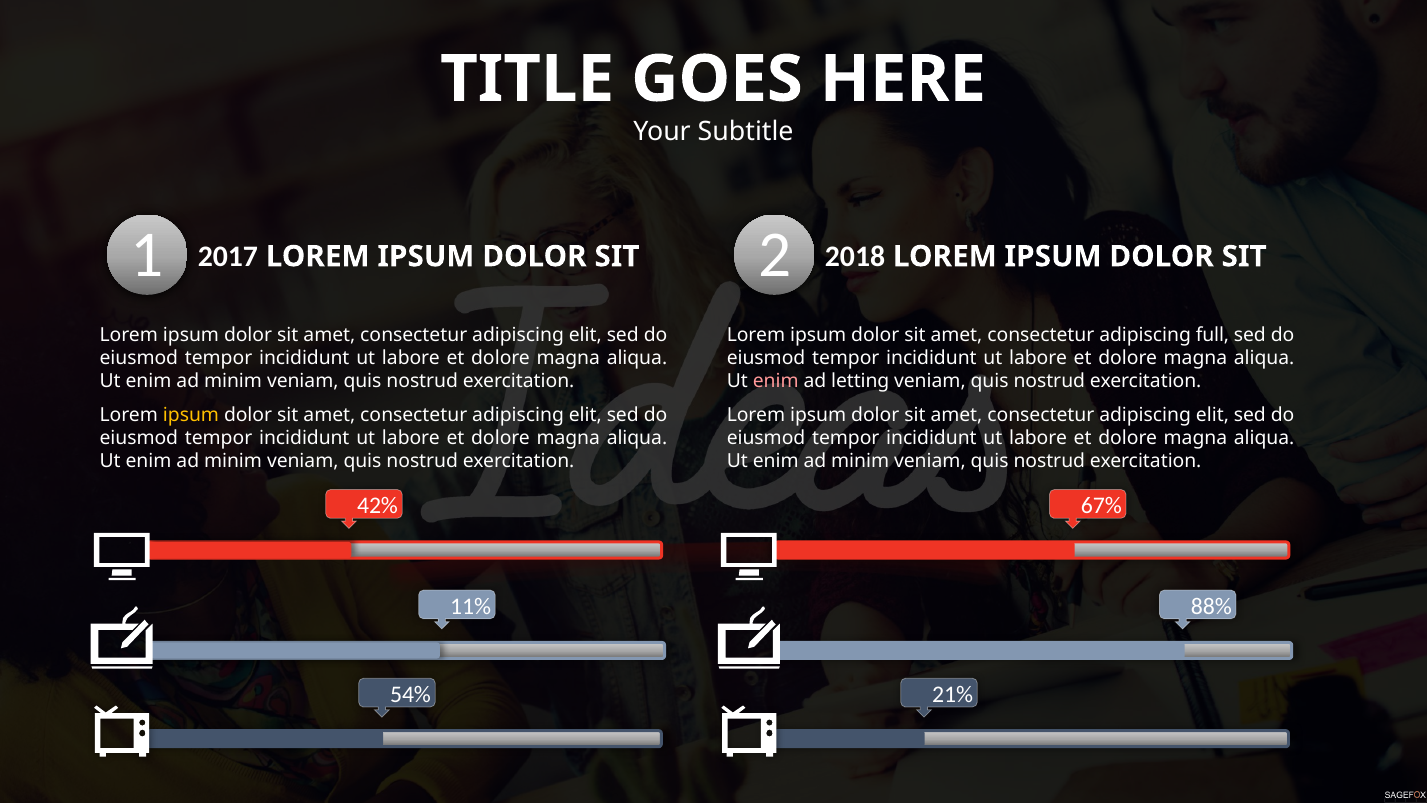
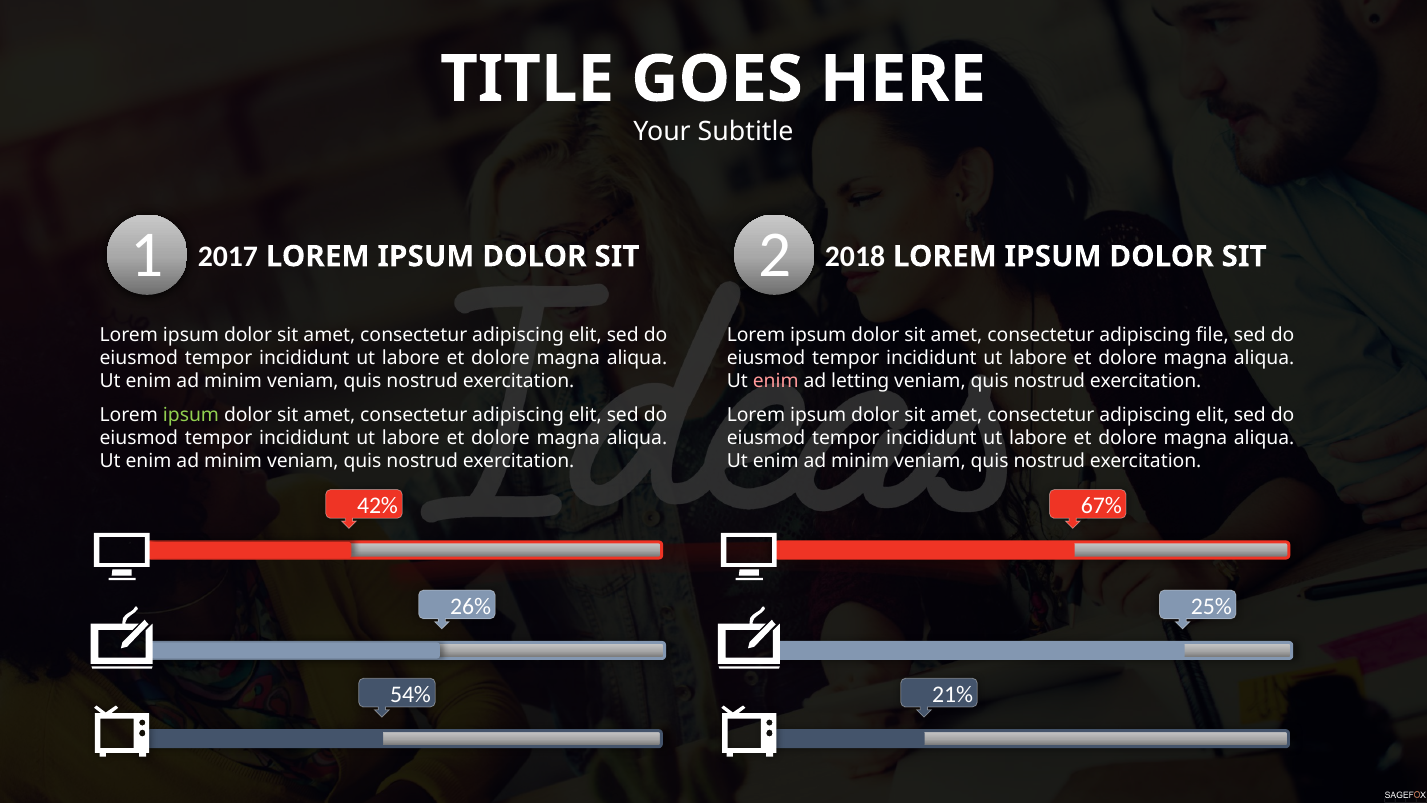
full: full -> file
ipsum at (191, 415) colour: yellow -> light green
11%: 11% -> 26%
88%: 88% -> 25%
